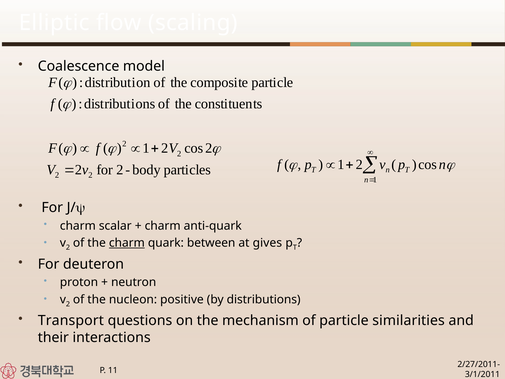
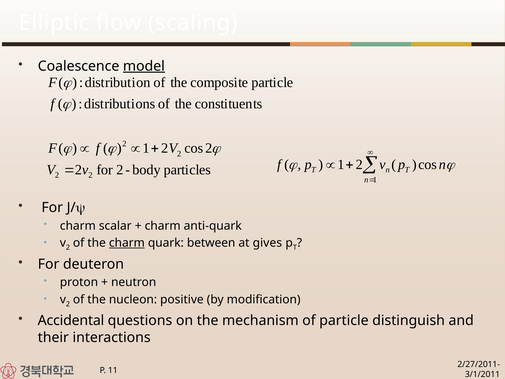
model underline: none -> present
distributions: distributions -> modification
Transport: Transport -> Accidental
similarities: similarities -> distinguish
